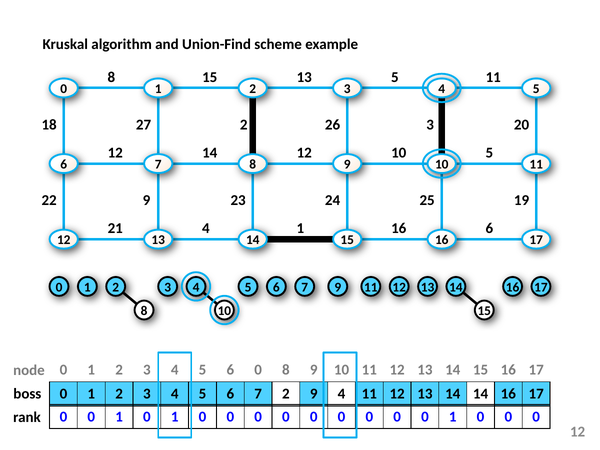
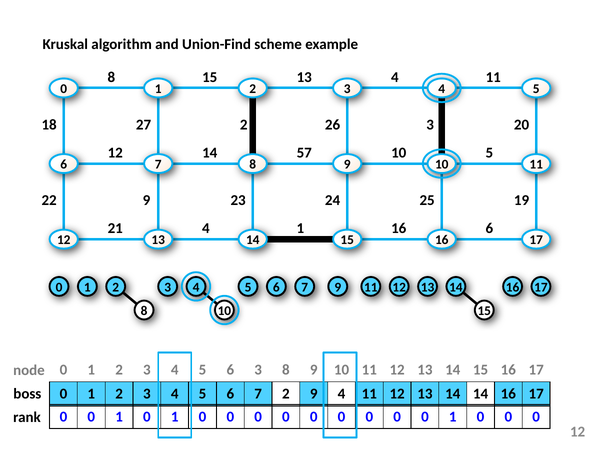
13 5: 5 -> 4
14 12: 12 -> 57
6 0: 0 -> 3
